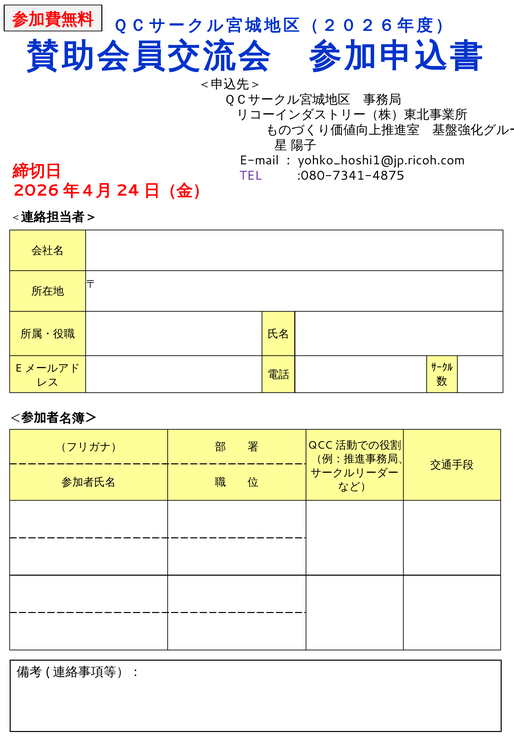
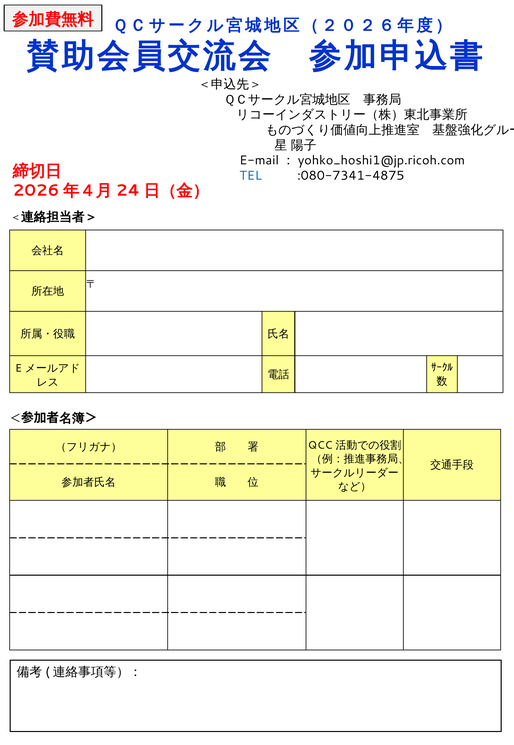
TEL colour: purple -> blue
